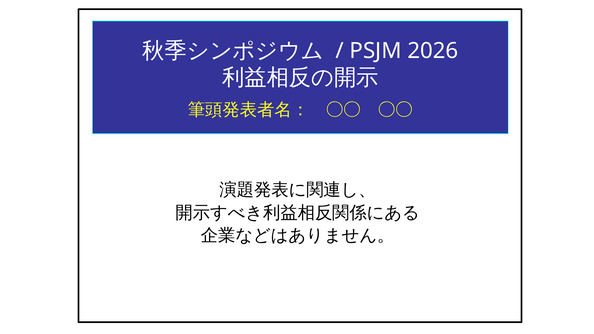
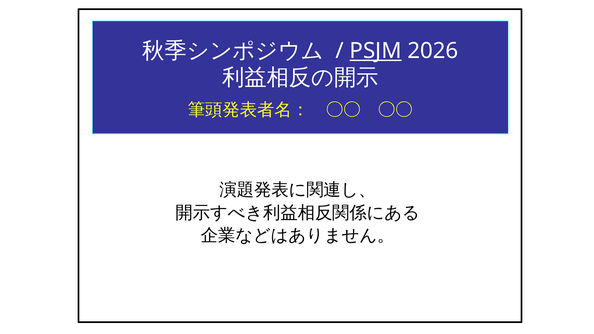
PSJM underline: none -> present
